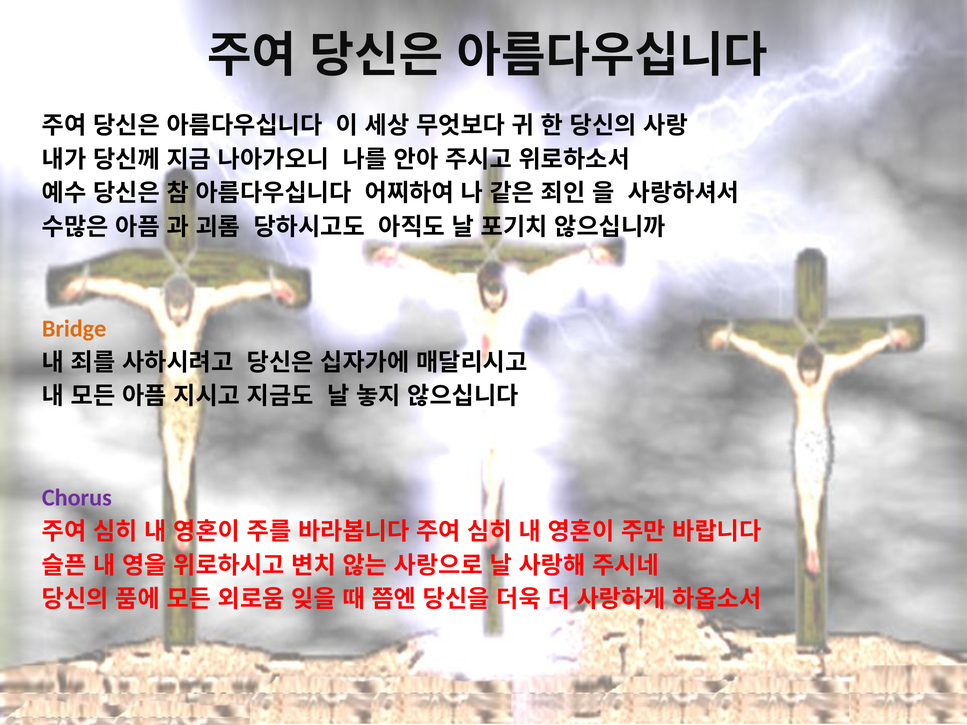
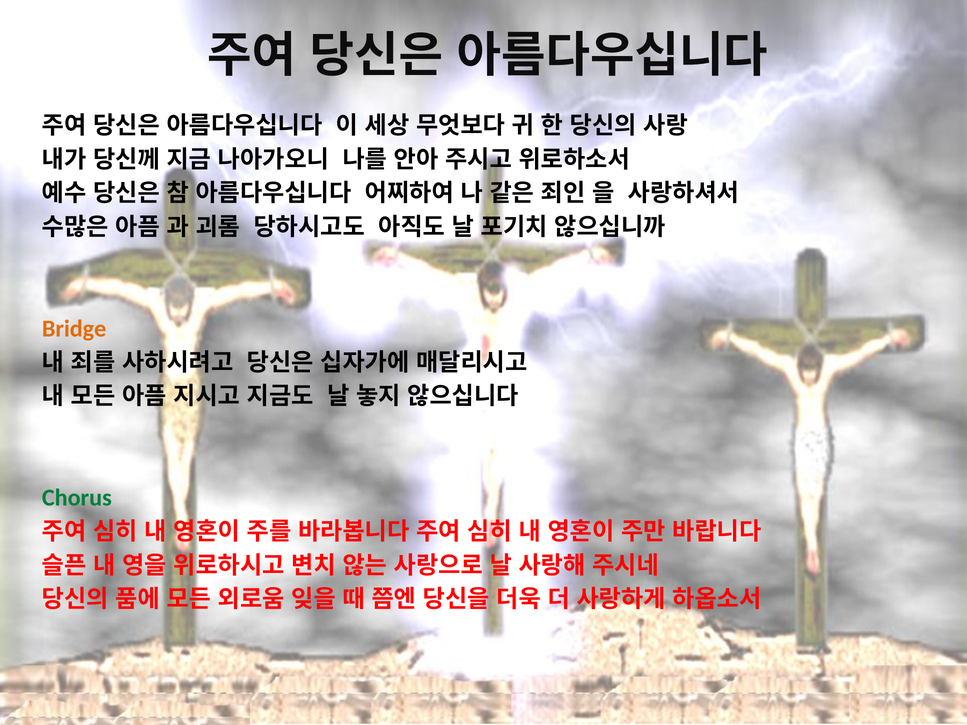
Chorus colour: purple -> green
